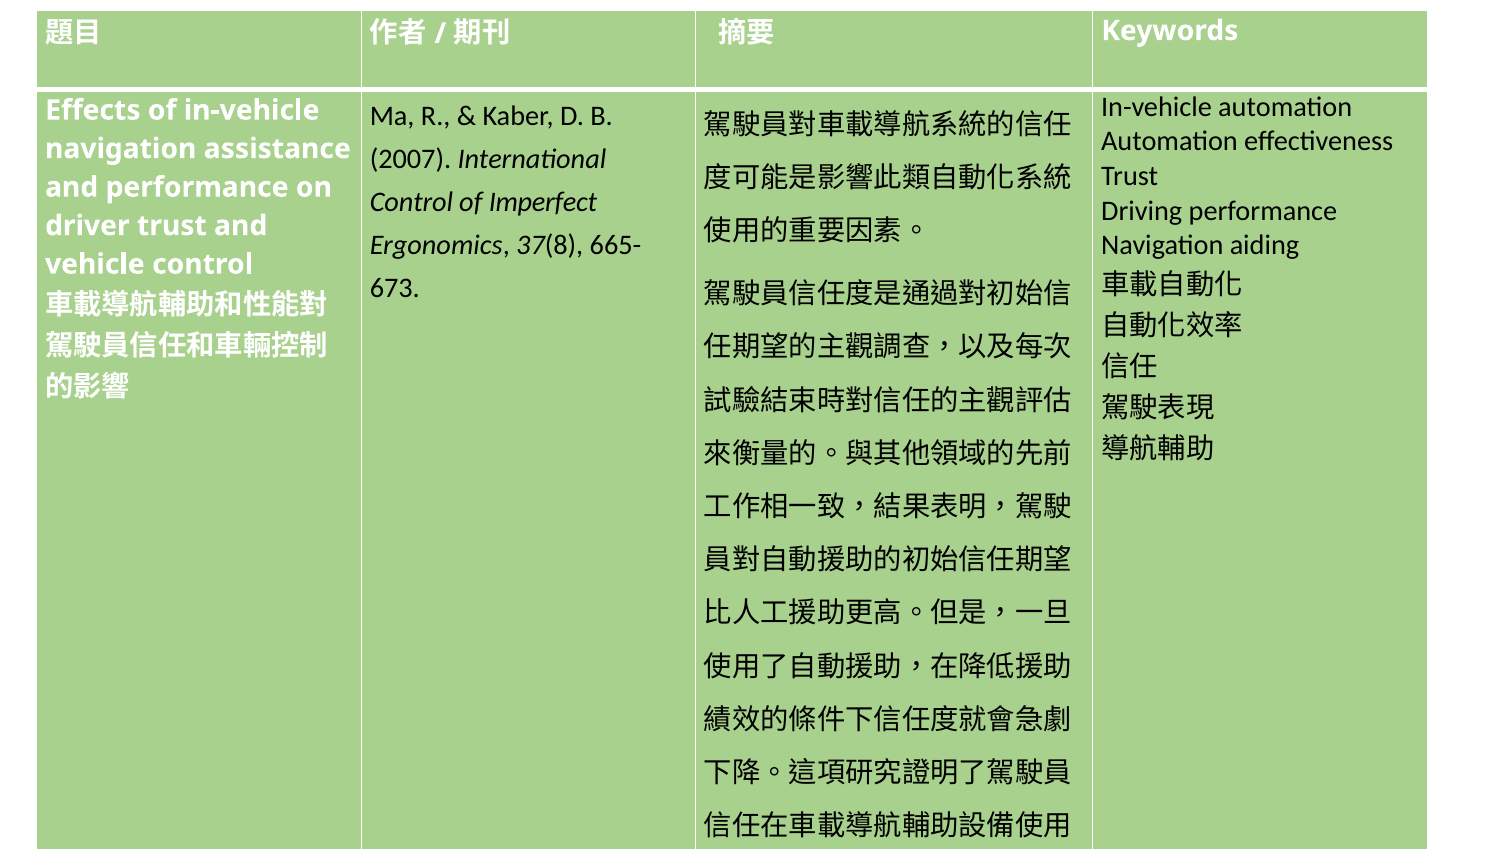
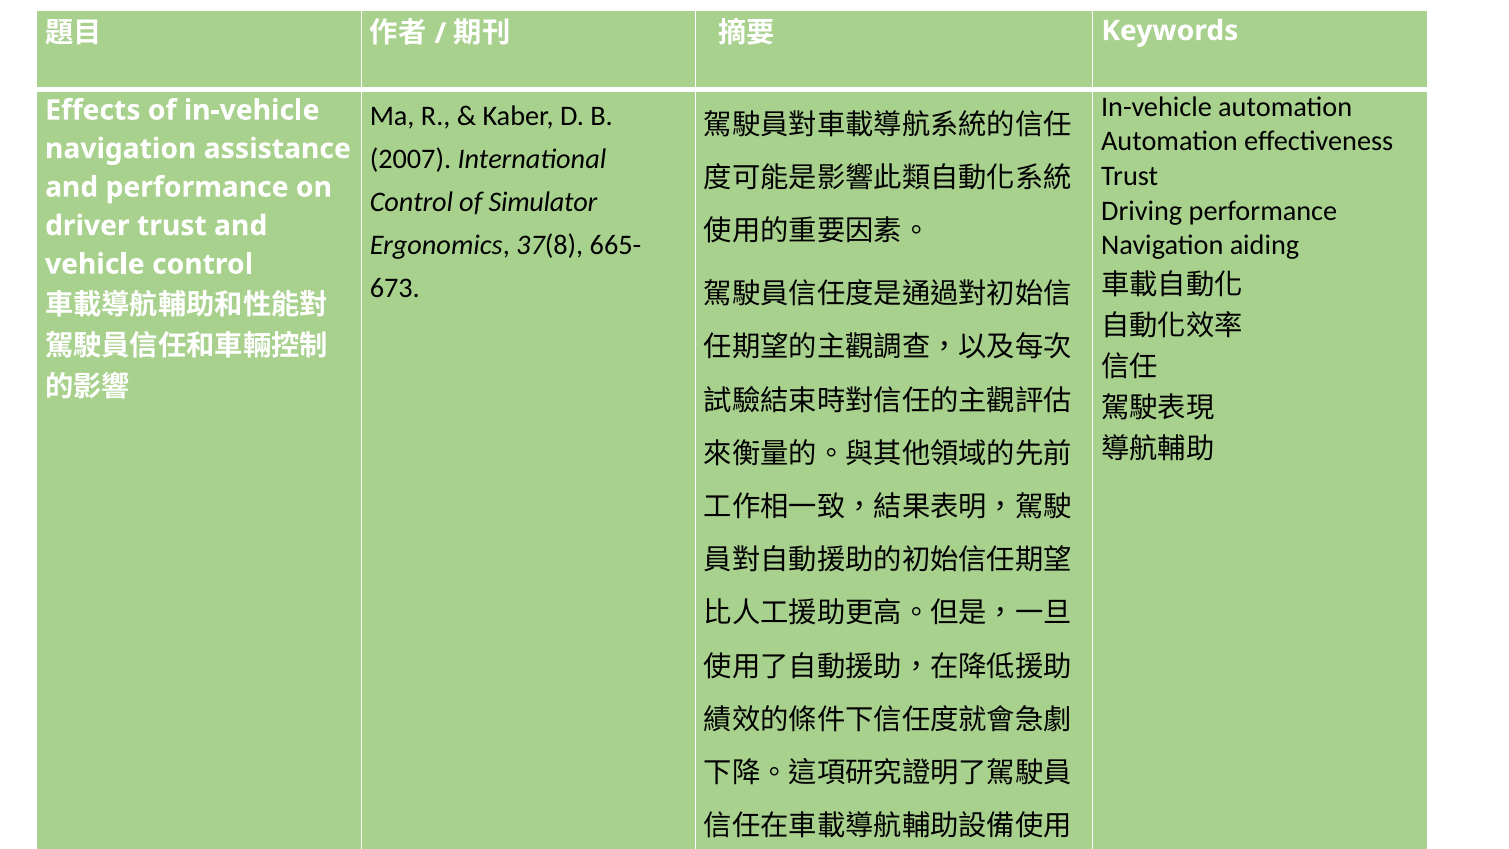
Imperfect: Imperfect -> Simulator
